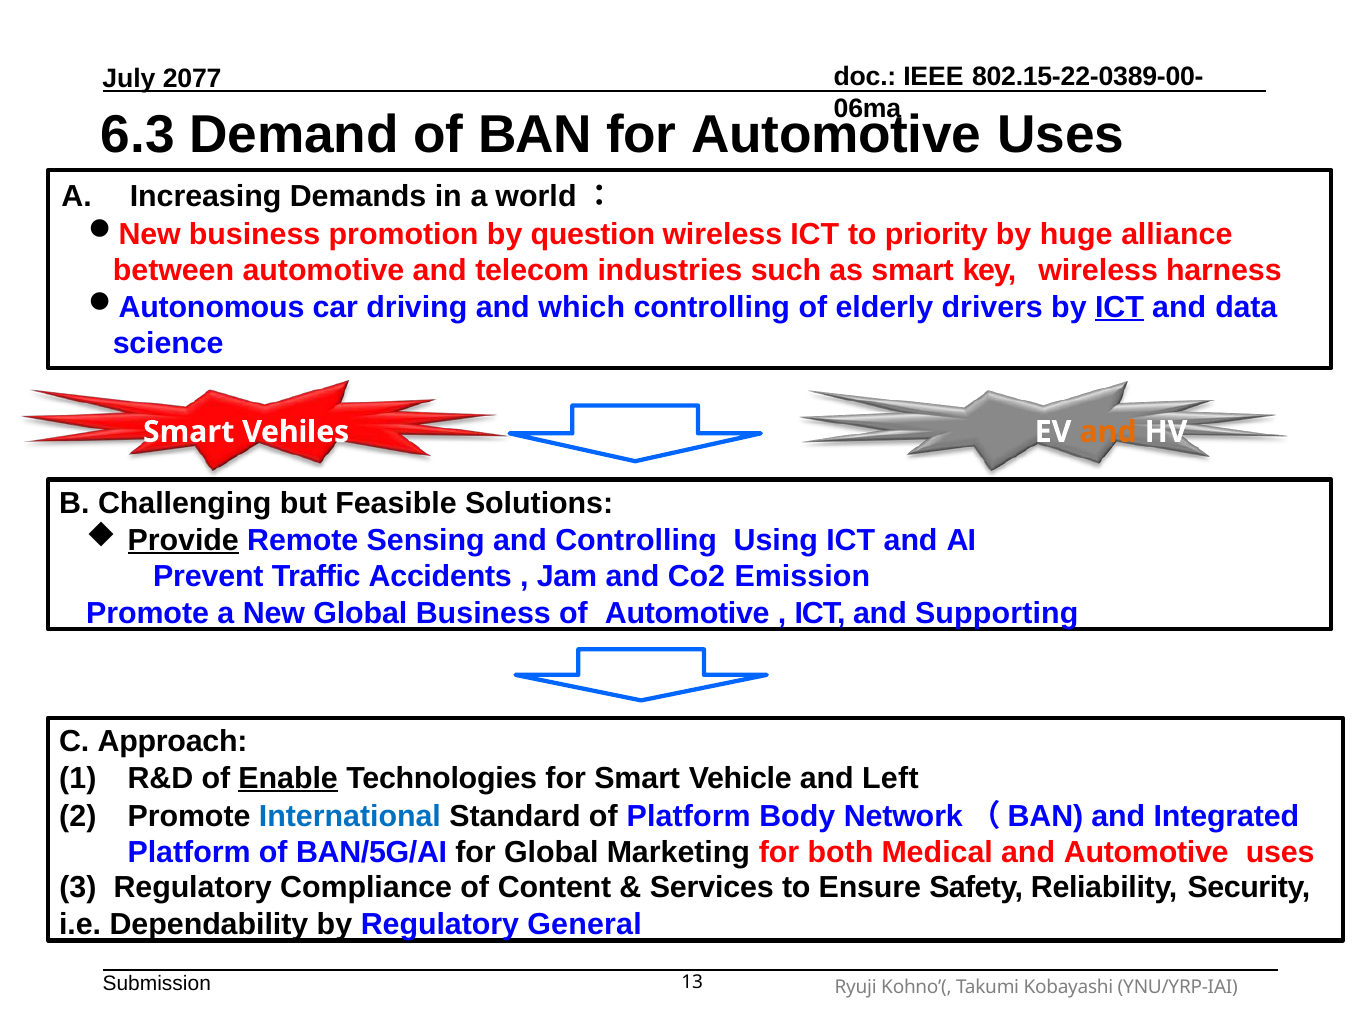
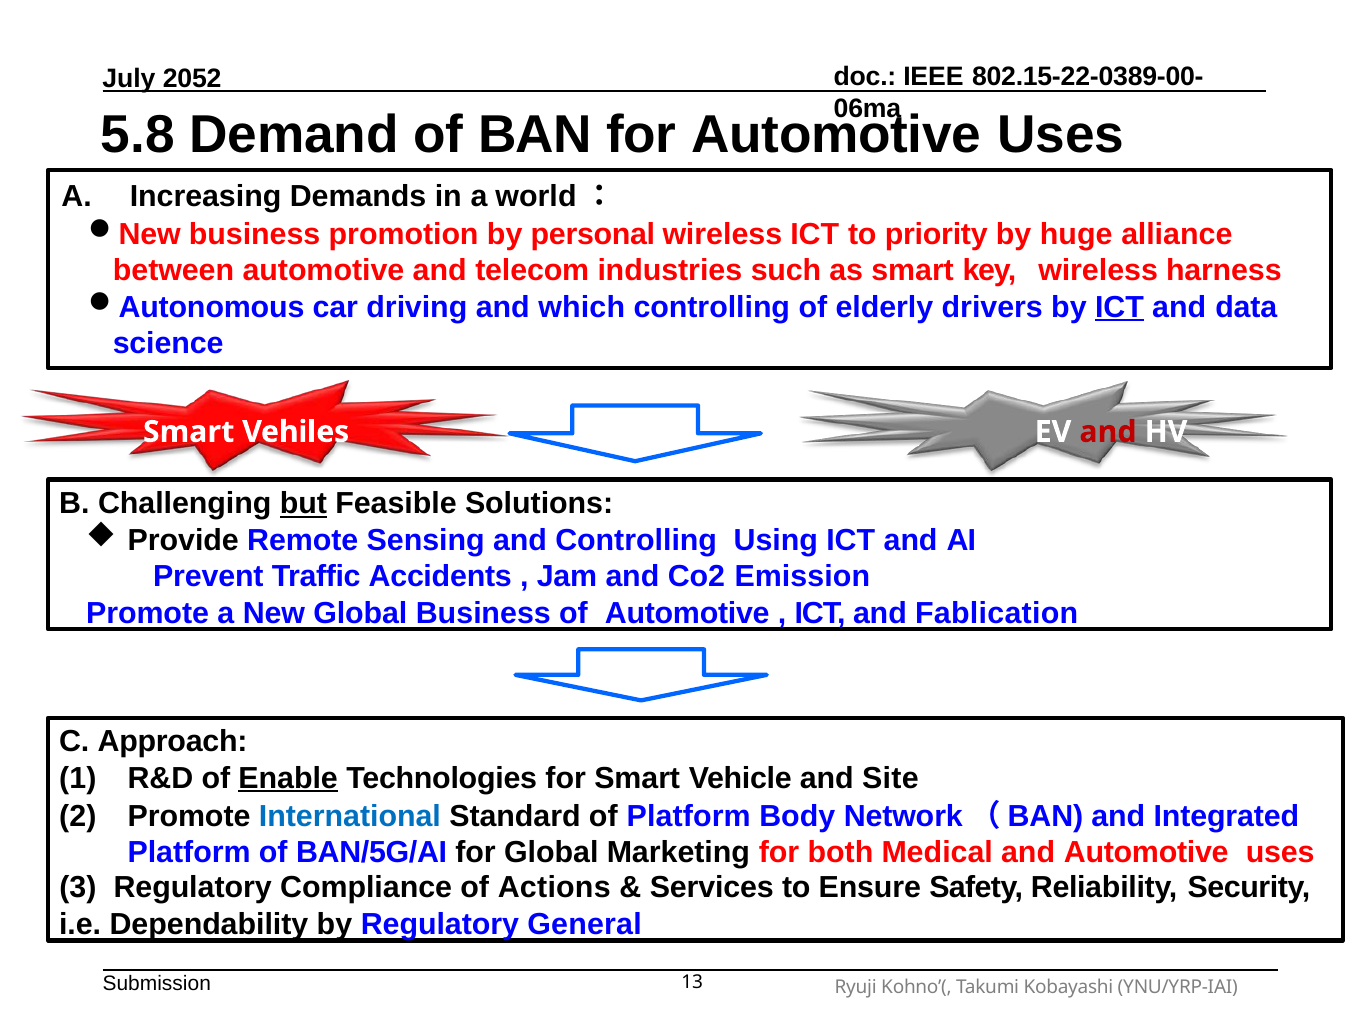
2077: 2077 -> 2052
6.3: 6.3 -> 5.8
question: question -> personal
and at (1108, 432) colour: orange -> red
but underline: none -> present
Provide underline: present -> none
Supporting: Supporting -> Fablication
Left: Left -> Site
Content: Content -> Actions
